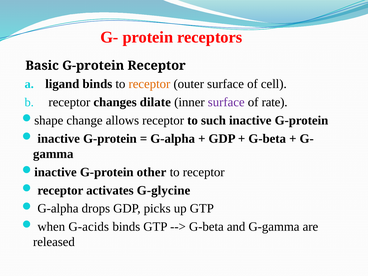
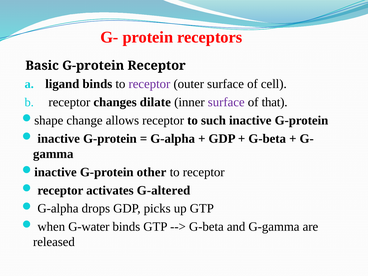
receptor at (149, 84) colour: orange -> purple
rate: rate -> that
G-glycine: G-glycine -> G-altered
G-acids: G-acids -> G-water
